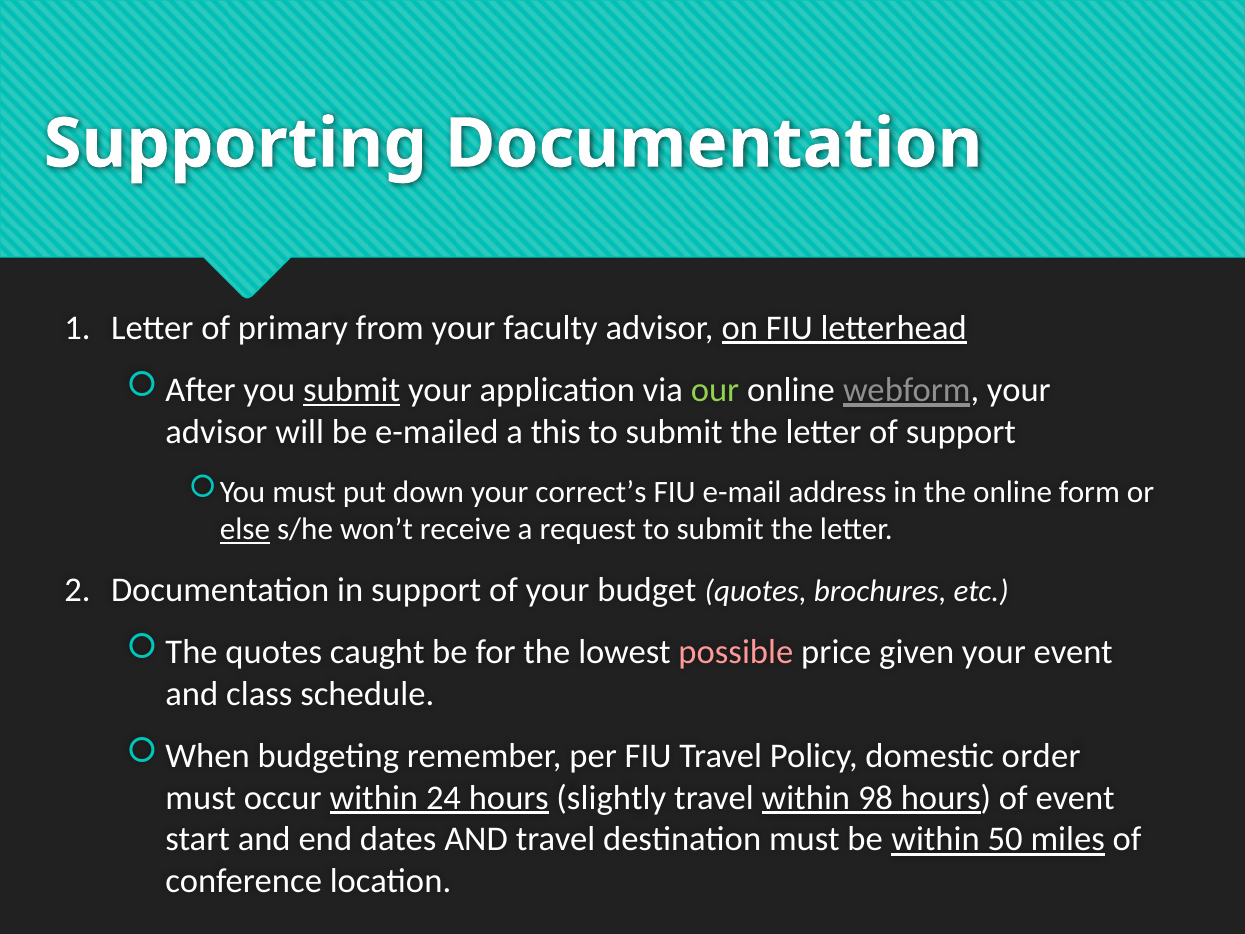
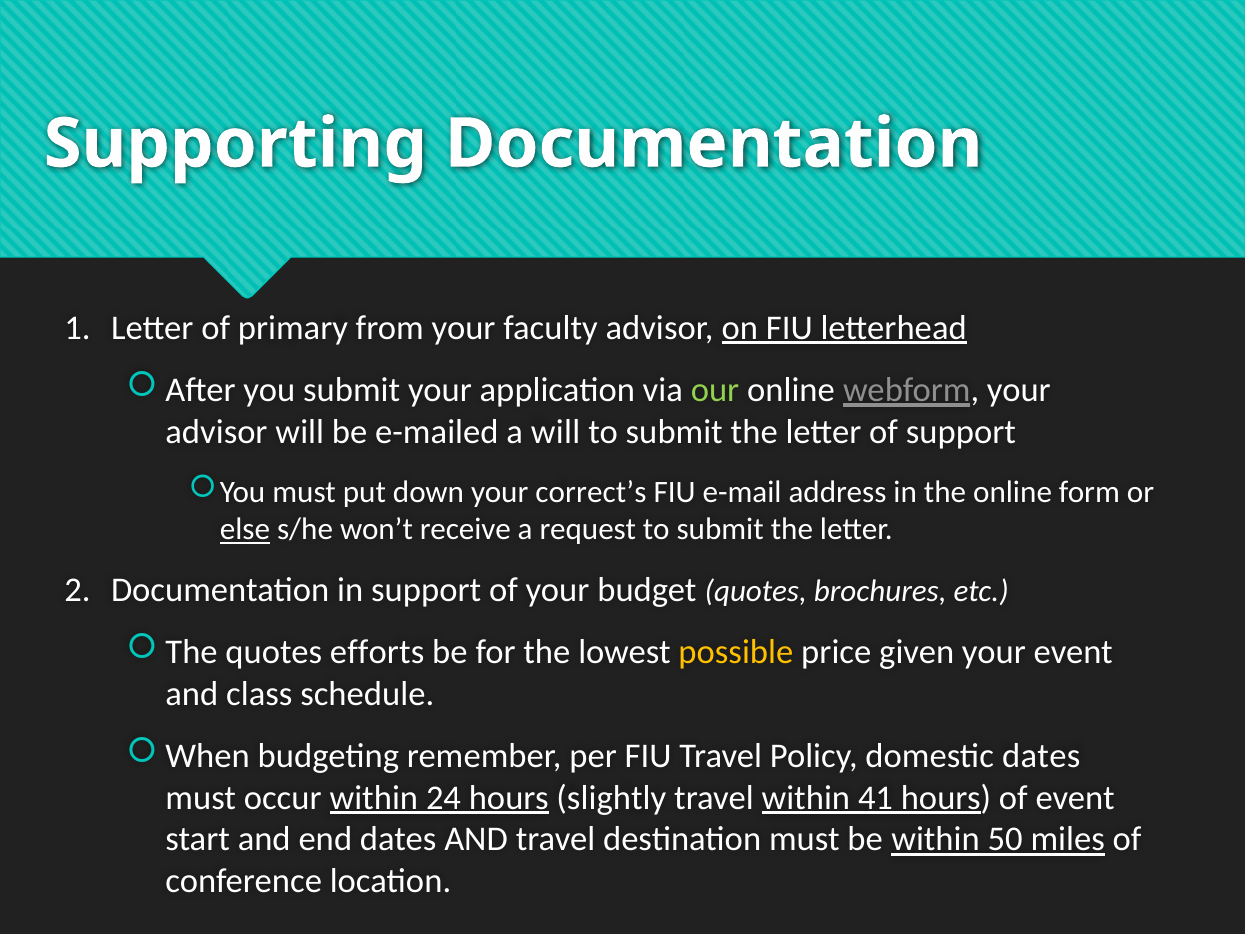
submit at (352, 390) underline: present -> none
a this: this -> will
caught: caught -> efforts
possible colour: pink -> yellow
domestic order: order -> dates
98: 98 -> 41
